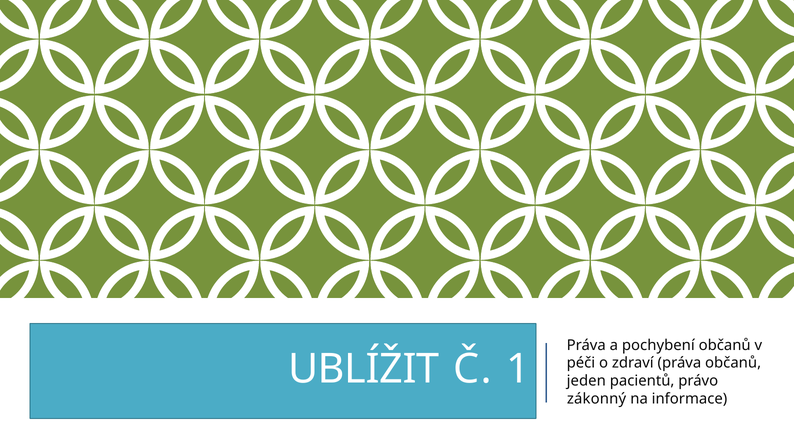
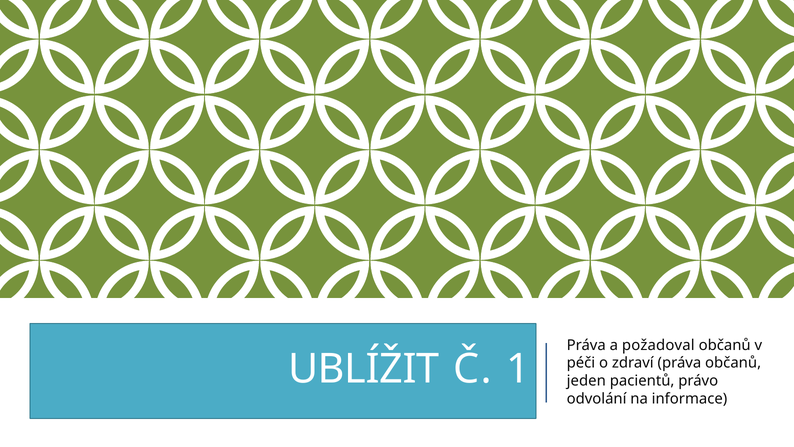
pochybení: pochybení -> požadoval
zákonný: zákonný -> odvolání
